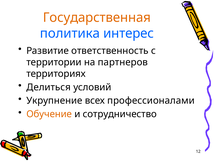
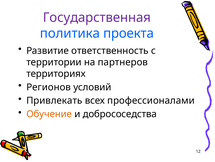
Государственная colour: orange -> purple
интерес: интерес -> проекта
Делиться: Делиться -> Регионов
Укрупнение: Укрупнение -> Привлекать
сотрудничество: сотрудничество -> добрососедства
